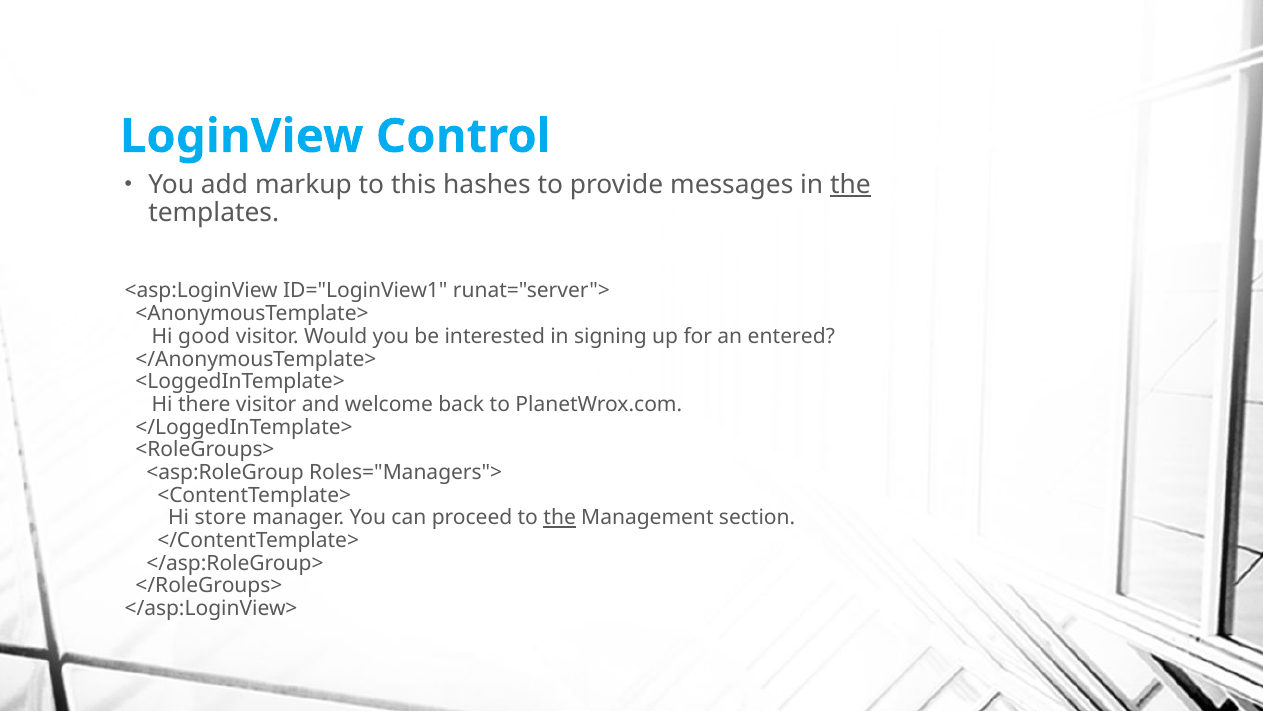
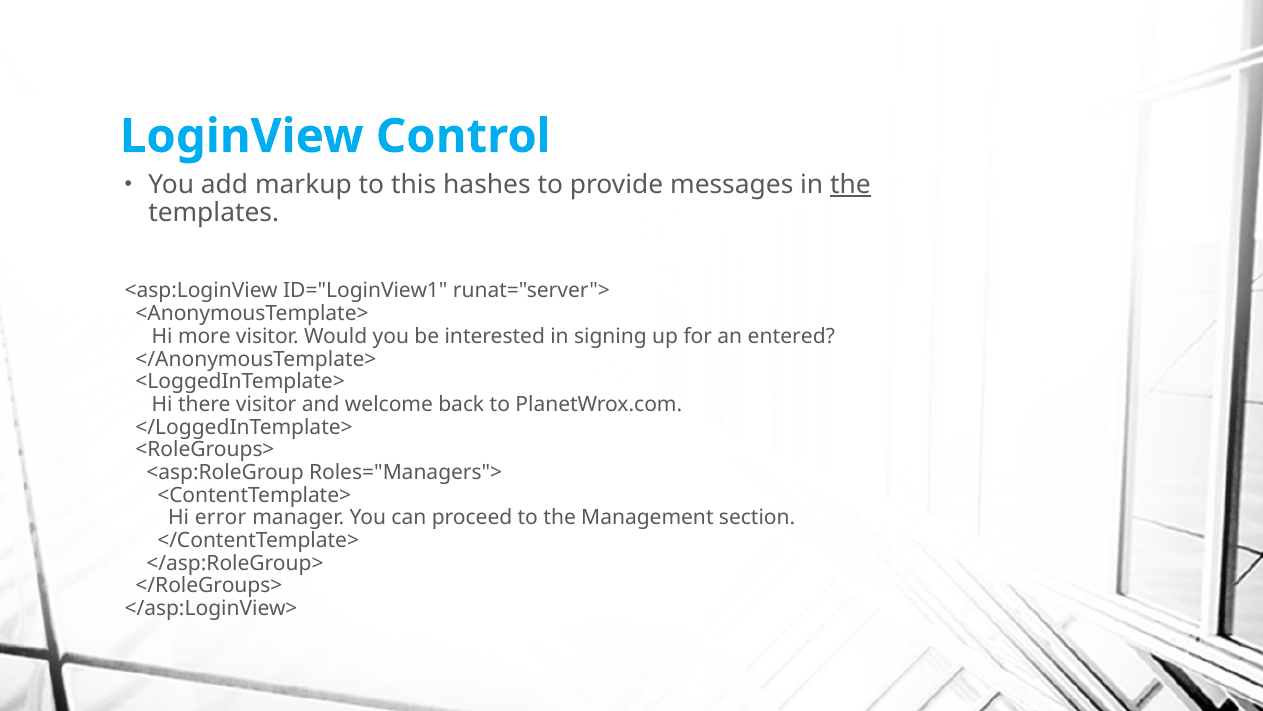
good: good -> more
store: store -> error
the at (560, 518) underline: present -> none
